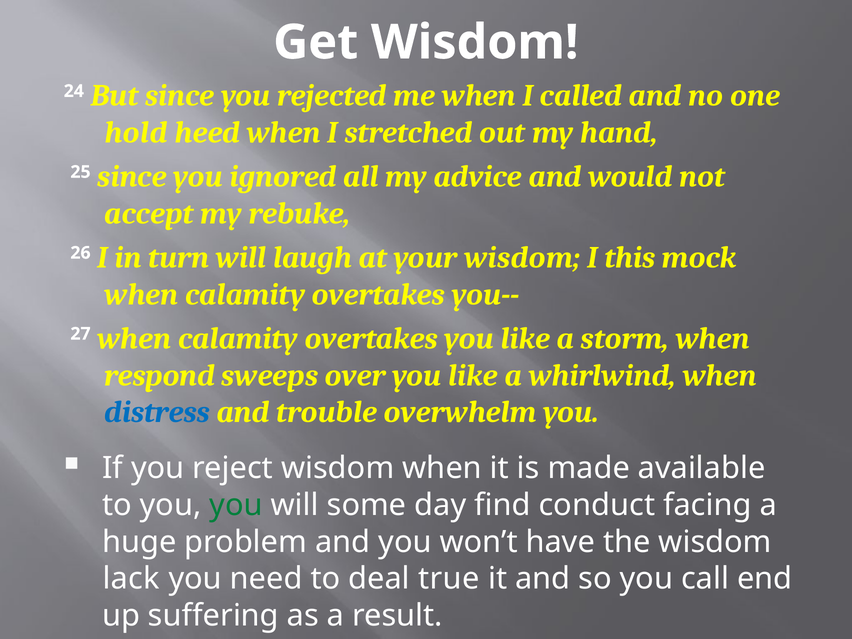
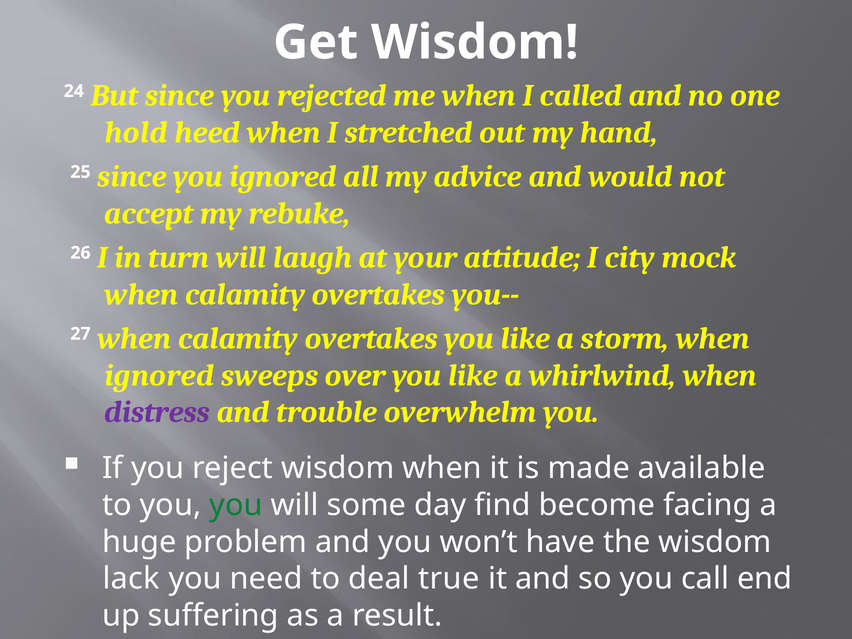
your wisdom: wisdom -> attitude
this: this -> city
respond at (160, 375): respond -> ignored
distress colour: blue -> purple
conduct: conduct -> become
